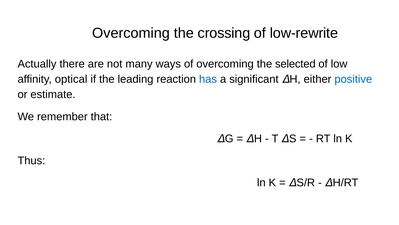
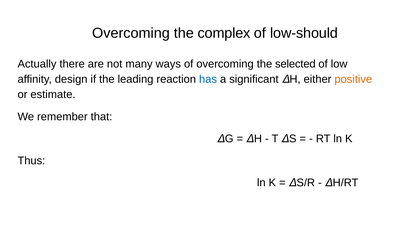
crossing: crossing -> complex
low-rewrite: low-rewrite -> low-should
optical: optical -> design
positive colour: blue -> orange
